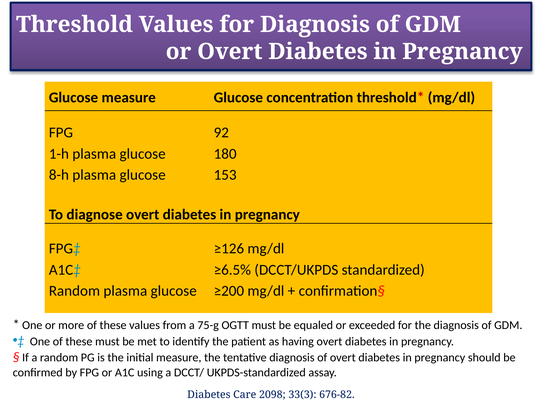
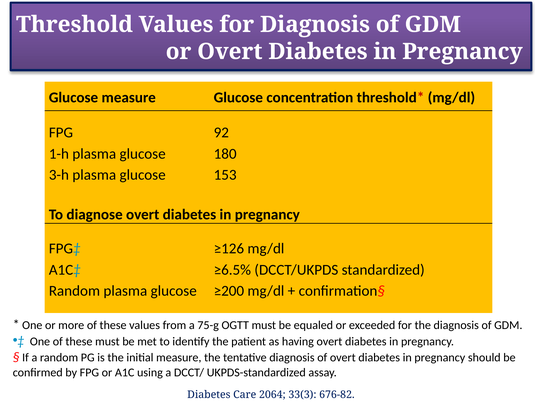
8-h: 8-h -> 3-h
2098: 2098 -> 2064
